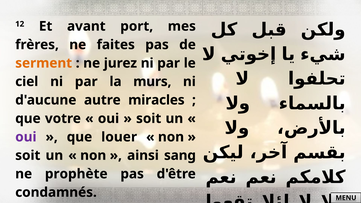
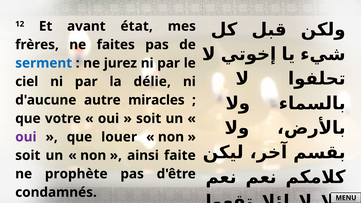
port: port -> état
serment colour: orange -> blue
murs: murs -> délie
sang: sang -> faite
